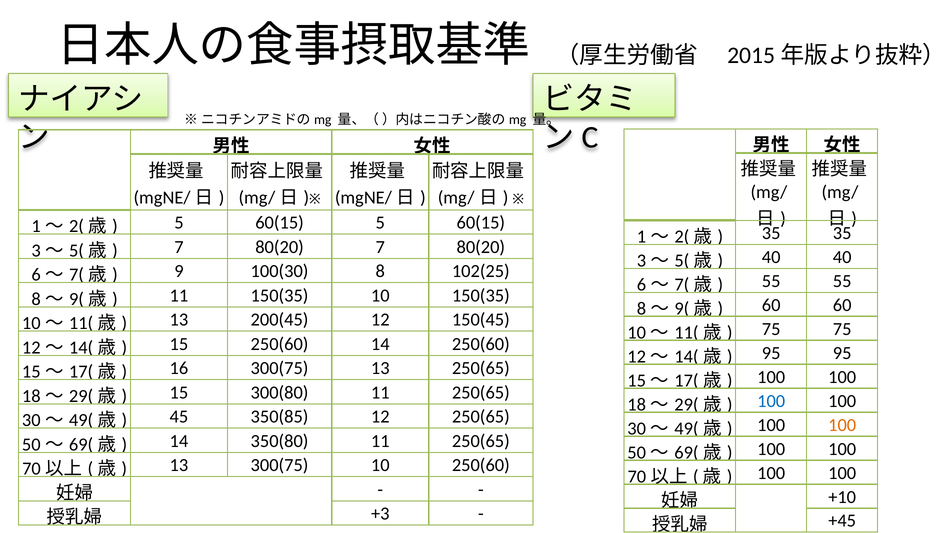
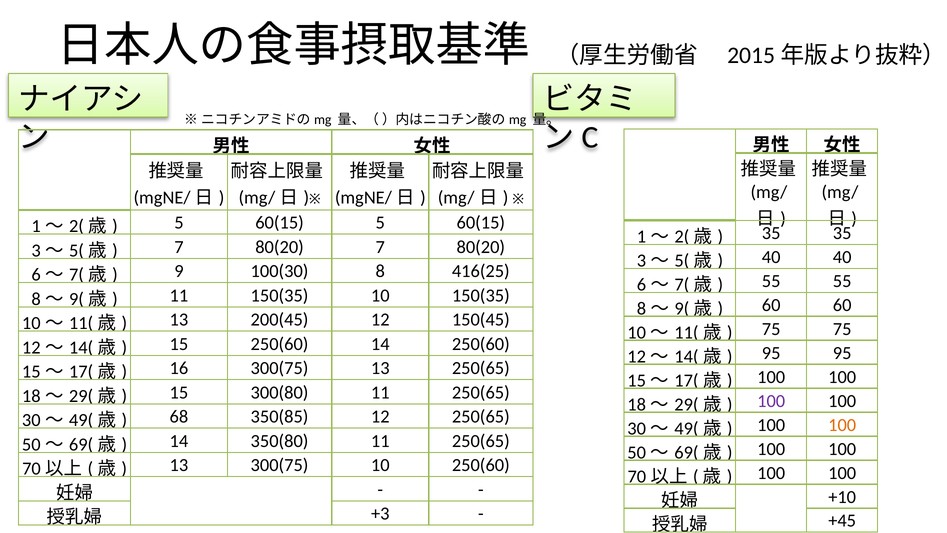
102(25: 102(25 -> 416(25
100 at (771, 401) colour: blue -> purple
45: 45 -> 68
